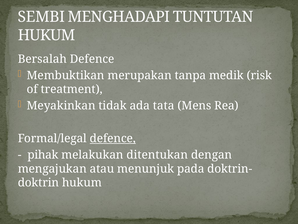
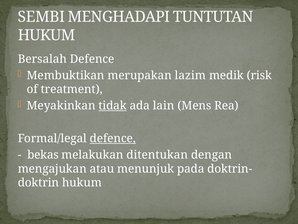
tanpa: tanpa -> lazim
tidak underline: none -> present
tata: tata -> lain
pihak: pihak -> bekas
